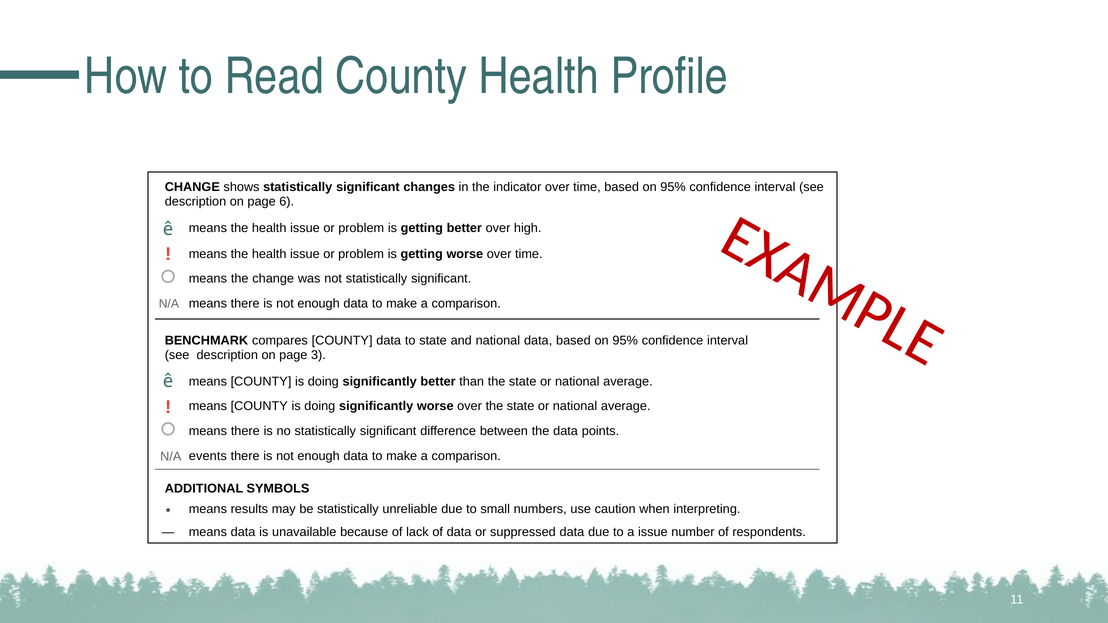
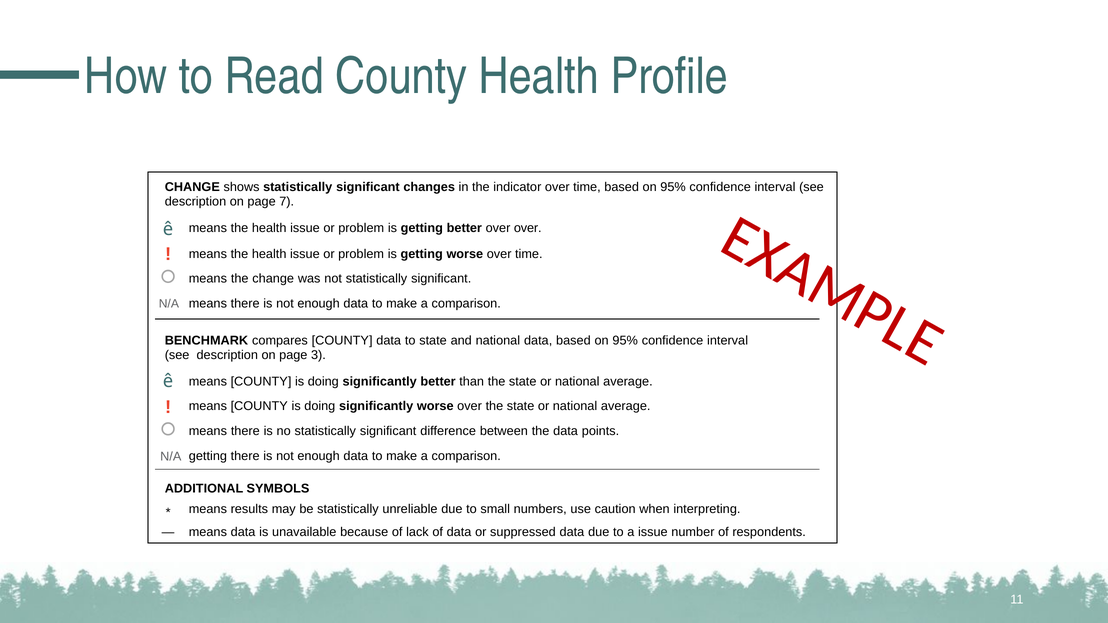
6: 6 -> 7
over high: high -> over
N/A events: events -> getting
